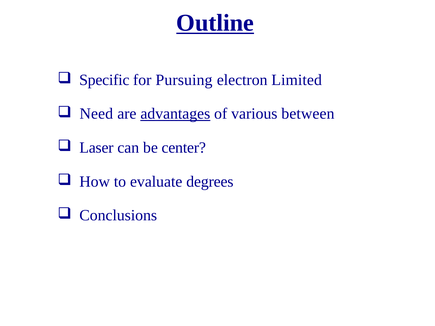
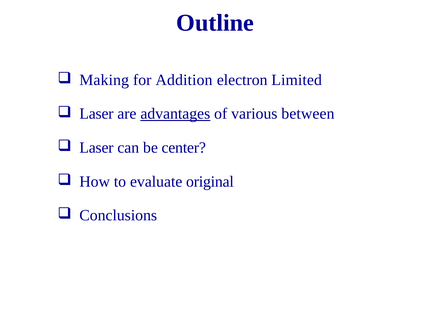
Outline underline: present -> none
Specific: Specific -> Making
Pursuing: Pursuing -> Addition
Need at (96, 114): Need -> Laser
degrees: degrees -> original
